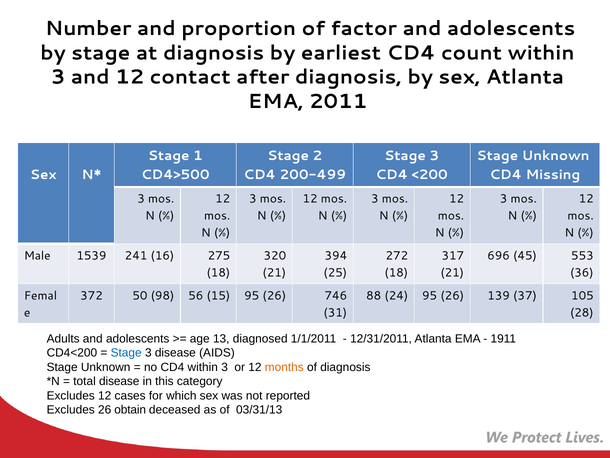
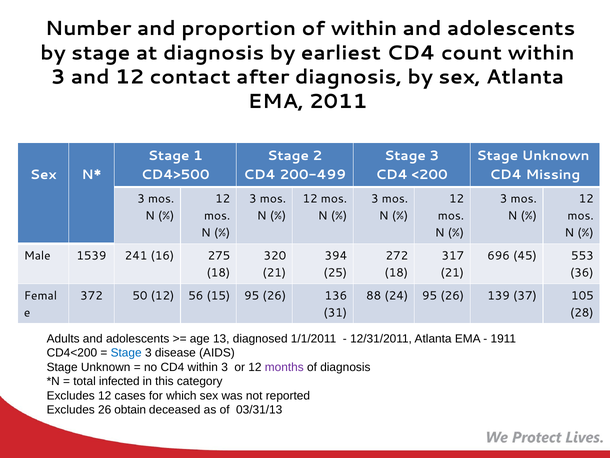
of factor: factor -> within
50 98: 98 -> 12
746: 746 -> 136
months colour: orange -> purple
total disease: disease -> infected
